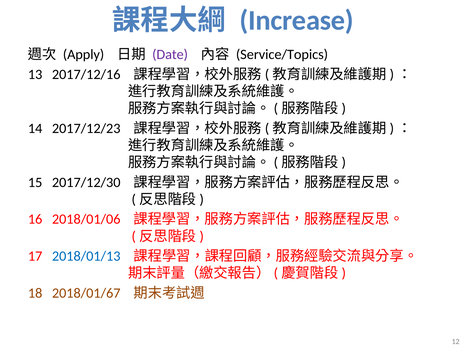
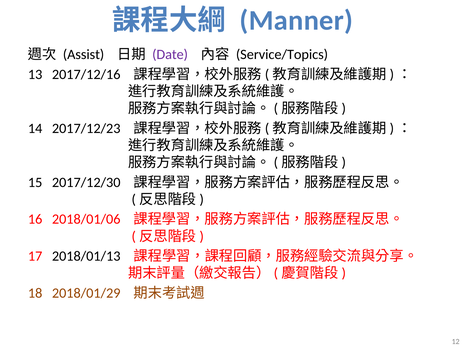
Increase: Increase -> Manner
Apply: Apply -> Assist
2018/01/13 colour: blue -> black
2018/01/67: 2018/01/67 -> 2018/01/29
